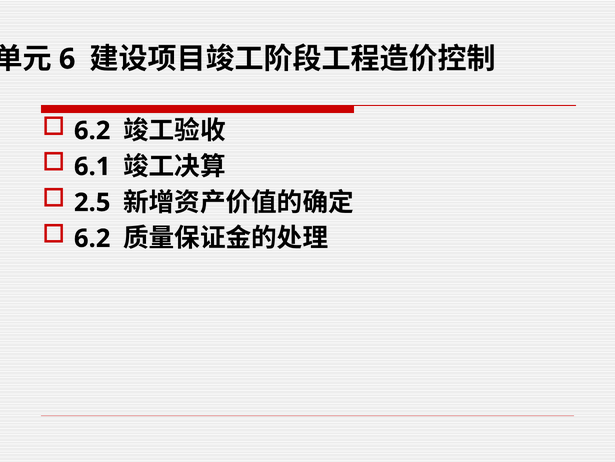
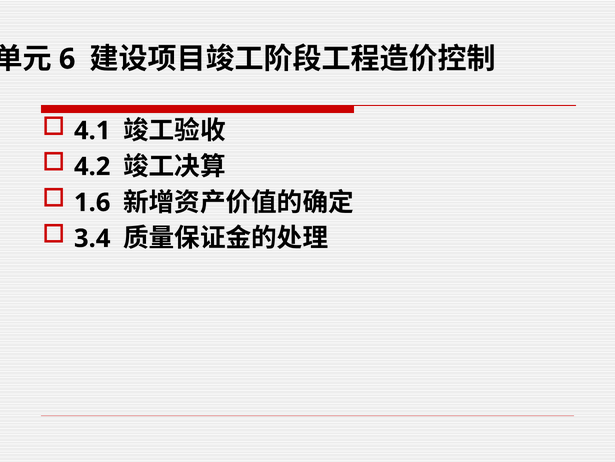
6.2 at (92, 130): 6.2 -> 4.1
6.1: 6.1 -> 4.2
2.5: 2.5 -> 1.6
6.2 at (92, 238): 6.2 -> 3.4
